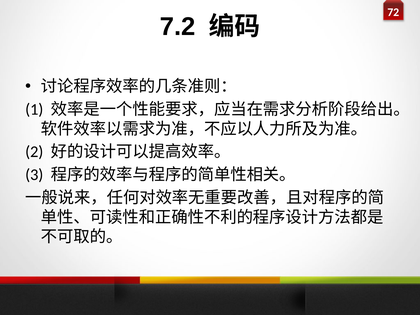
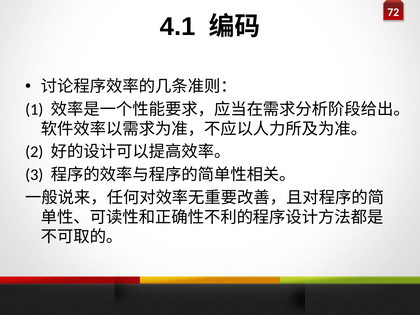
7.2: 7.2 -> 4.1
